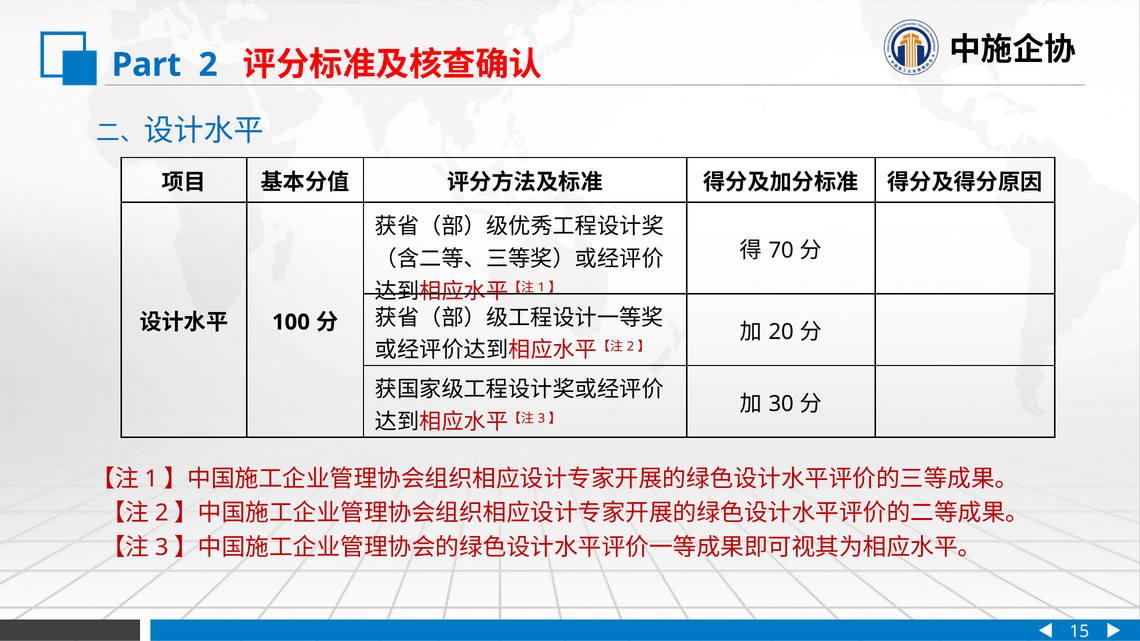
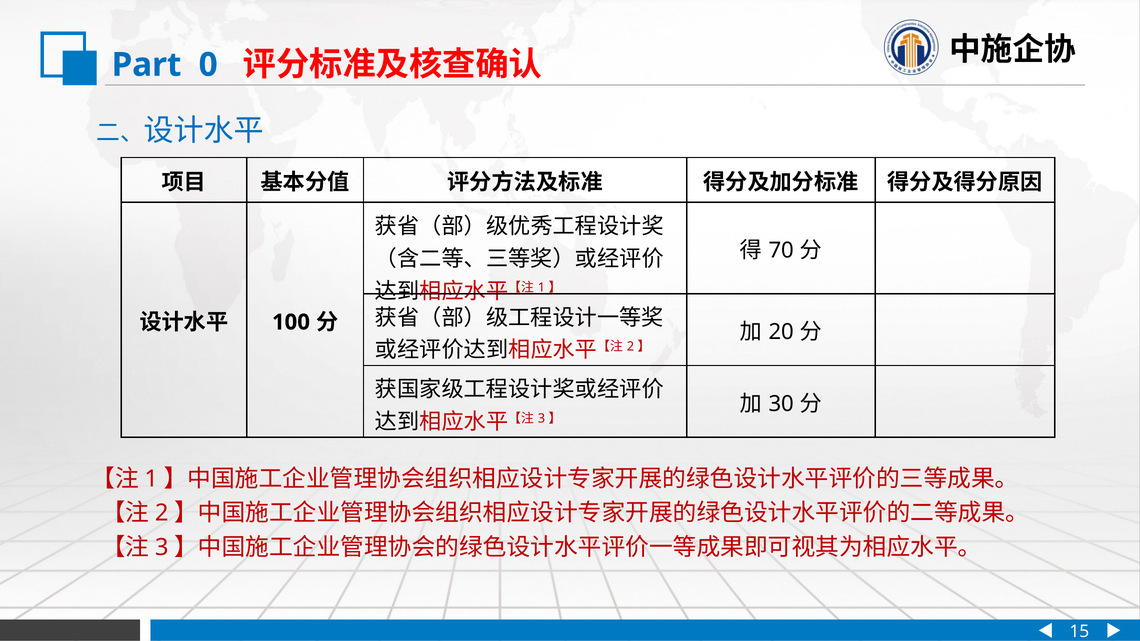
Part 2: 2 -> 0
